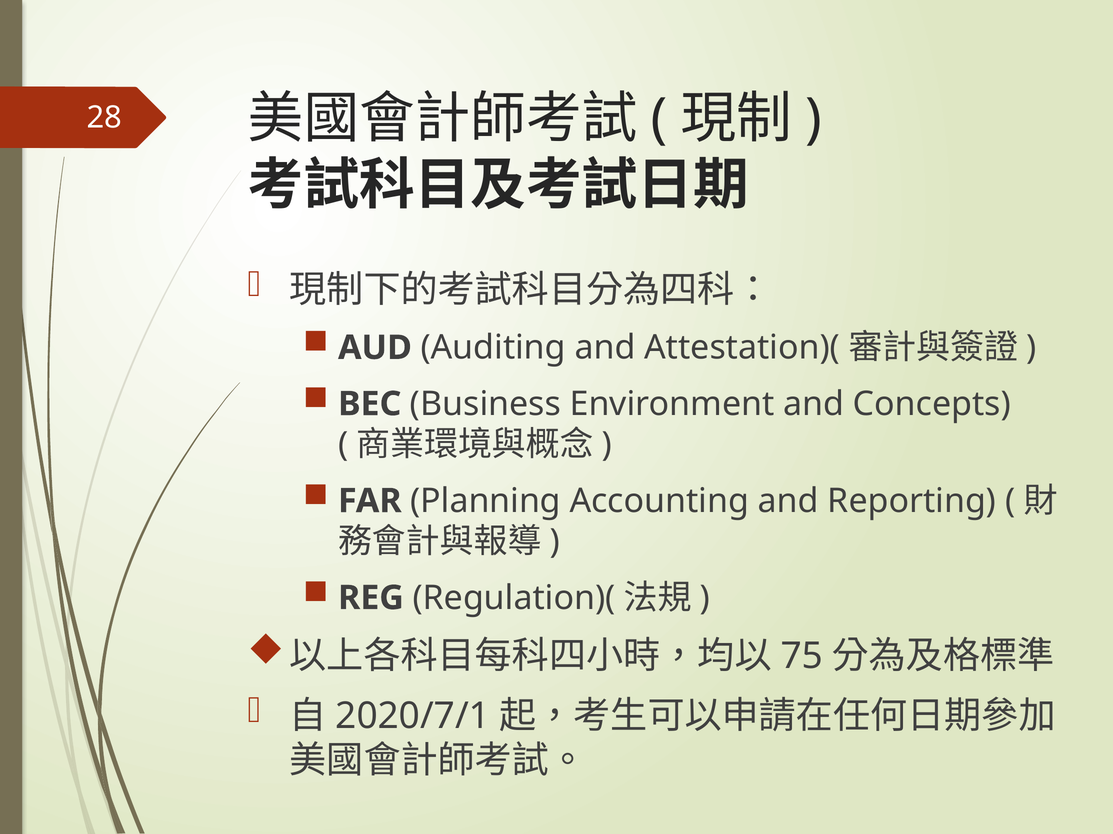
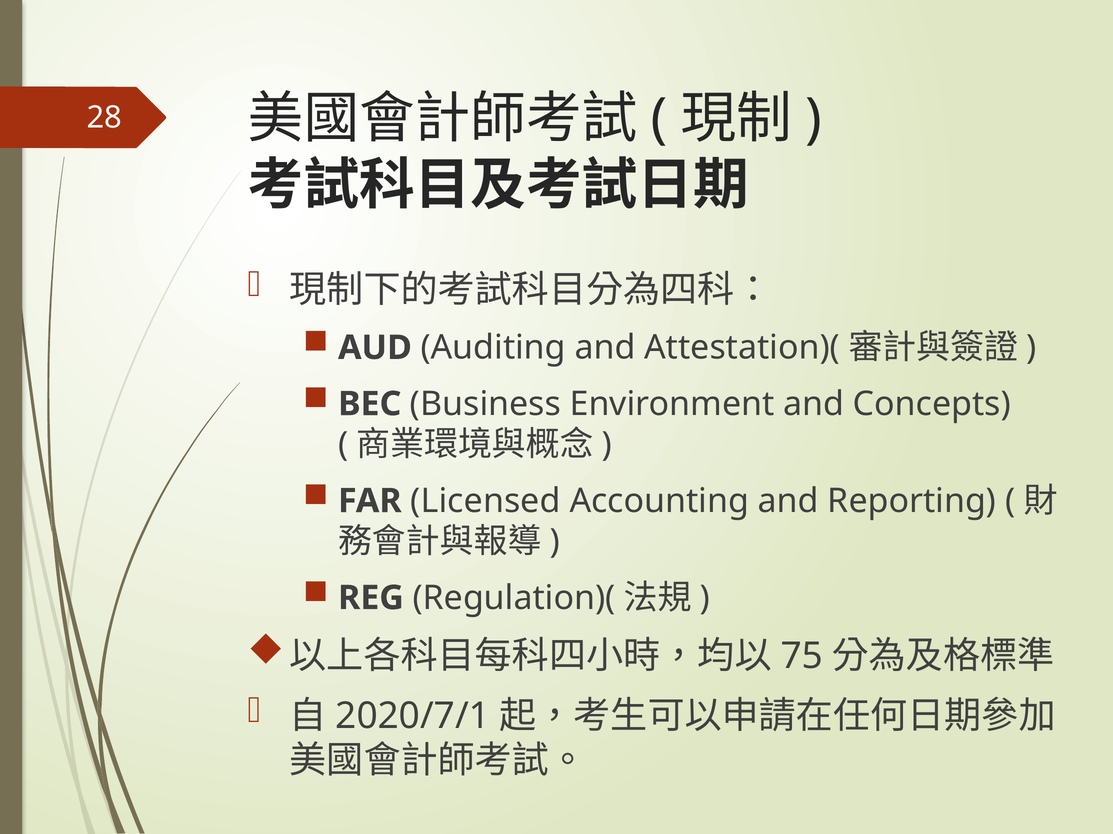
Planning: Planning -> Licensed
